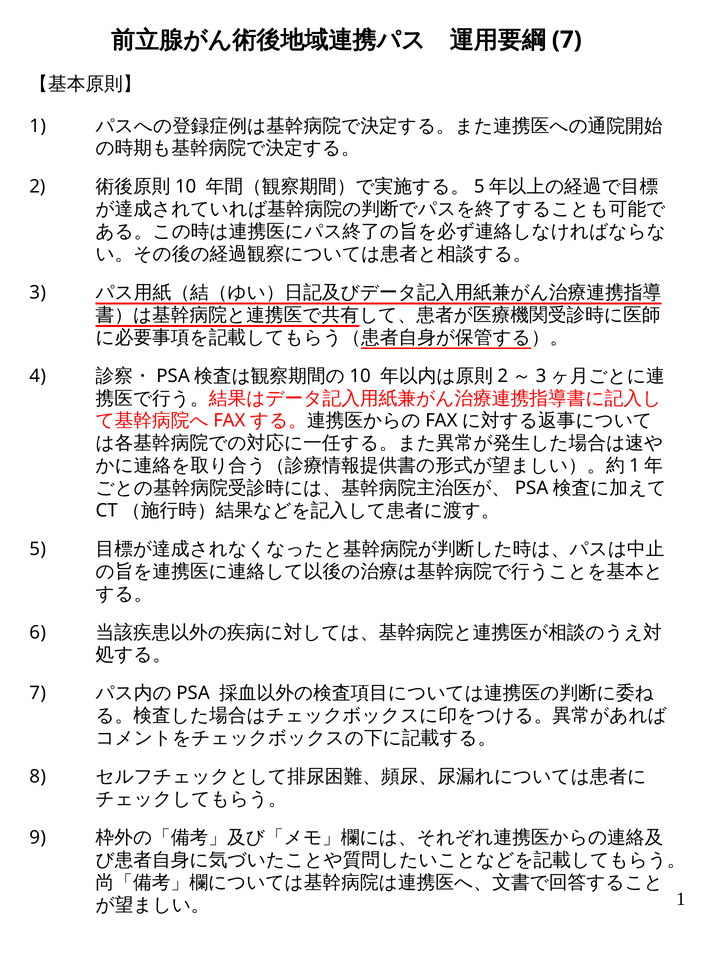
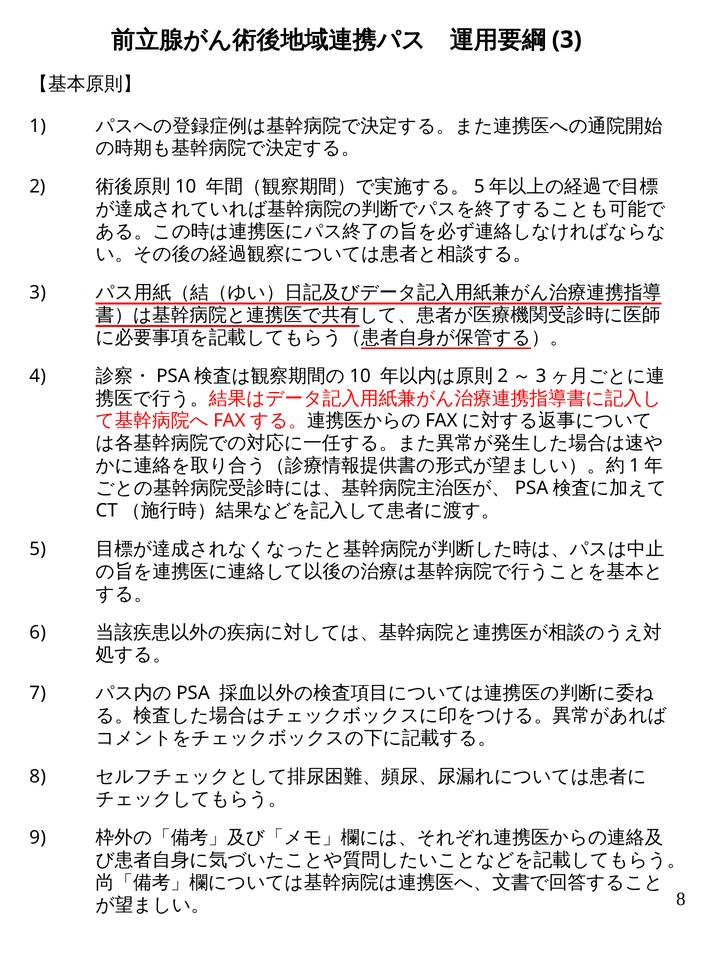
7 at (567, 40): 7 -> 3
1 at (681, 899): 1 -> 8
